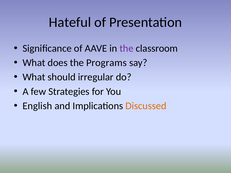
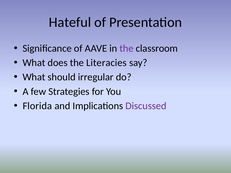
Programs: Programs -> Literacies
English: English -> Florida
Discussed colour: orange -> purple
